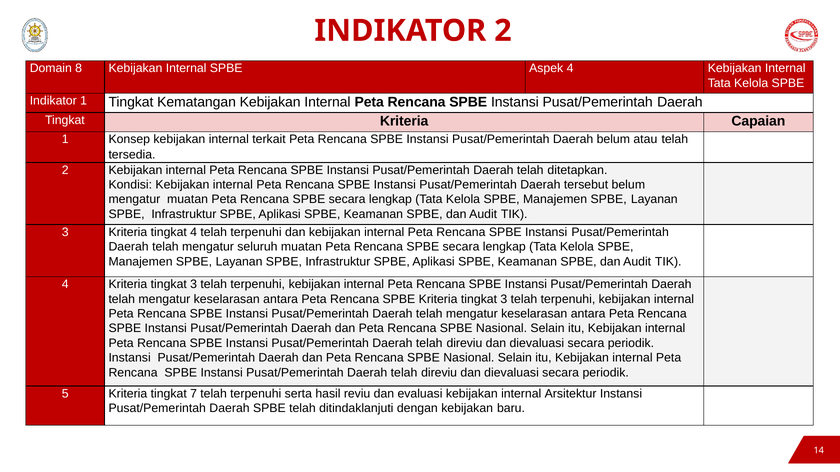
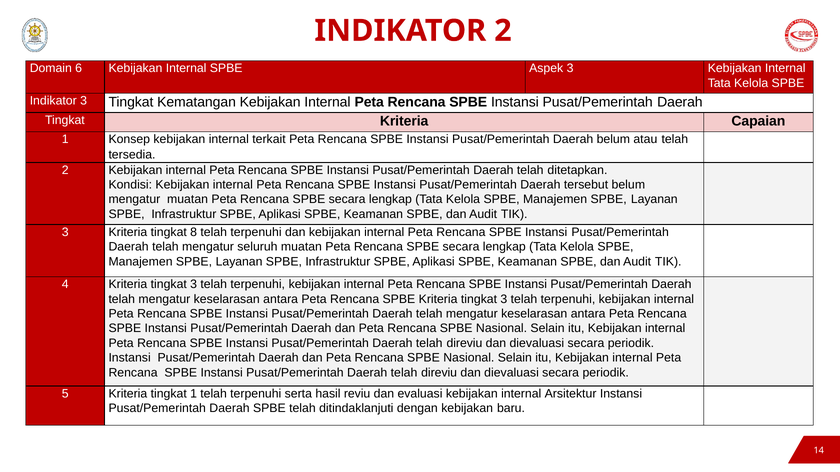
8: 8 -> 6
Aspek 4: 4 -> 3
Indikator 1: 1 -> 3
tingkat 4: 4 -> 8
tingkat 7: 7 -> 1
